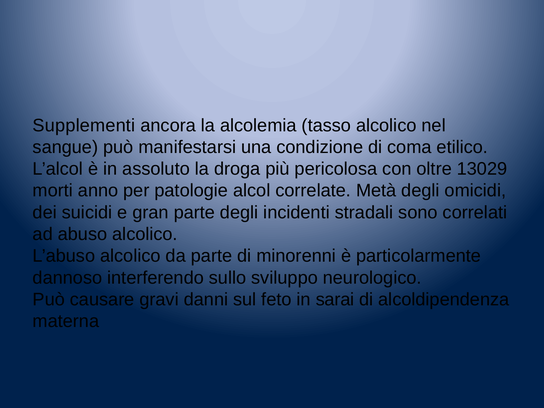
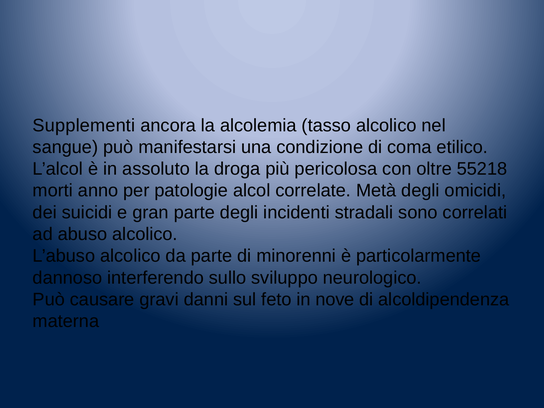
13029: 13029 -> 55218
sarai: sarai -> nove
